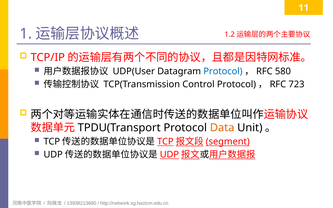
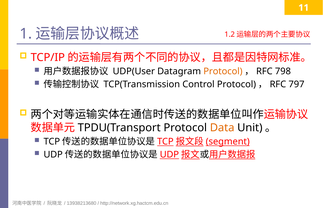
Protocol at (223, 71) colour: blue -> orange
580: 580 -> 798
723: 723 -> 797
